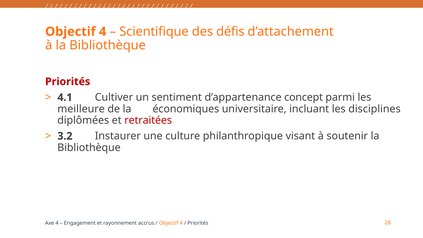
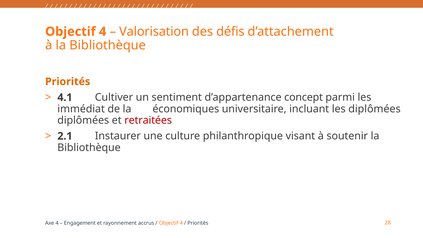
Scientifique: Scientifique -> Valorisation
Priorités at (68, 82) colour: red -> orange
meilleure: meilleure -> immédiat
les disciplines: disciplines -> diplômées
3.2: 3.2 -> 2.1
